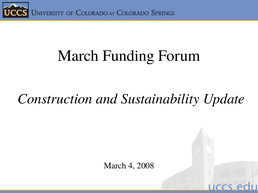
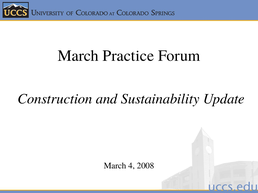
Funding: Funding -> Practice
